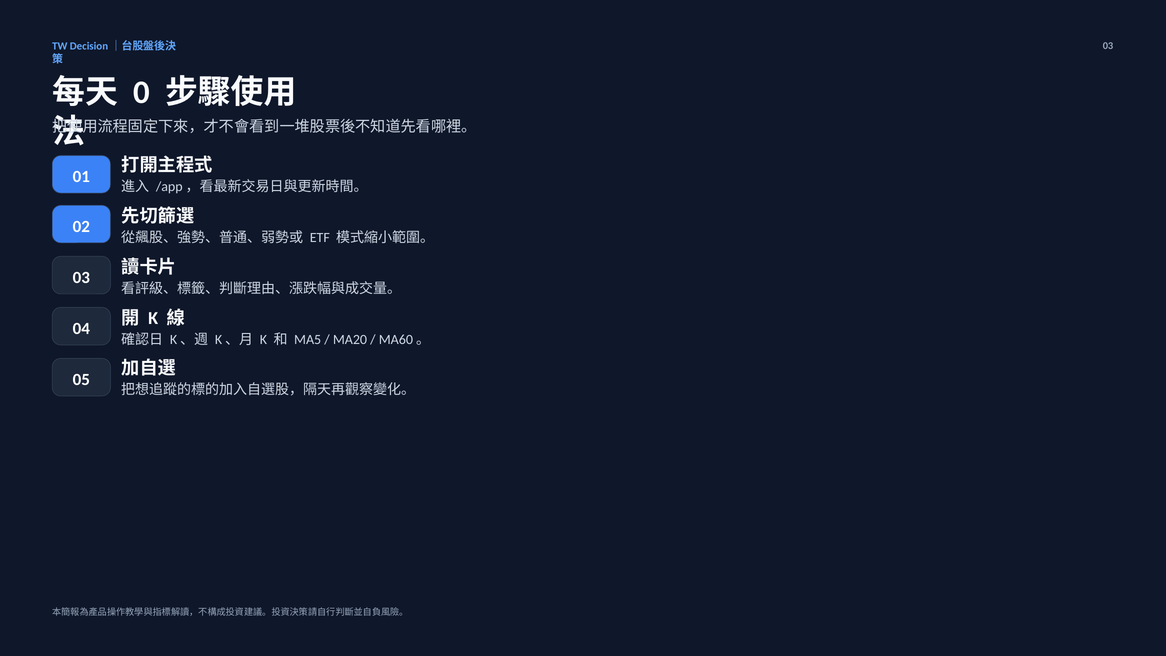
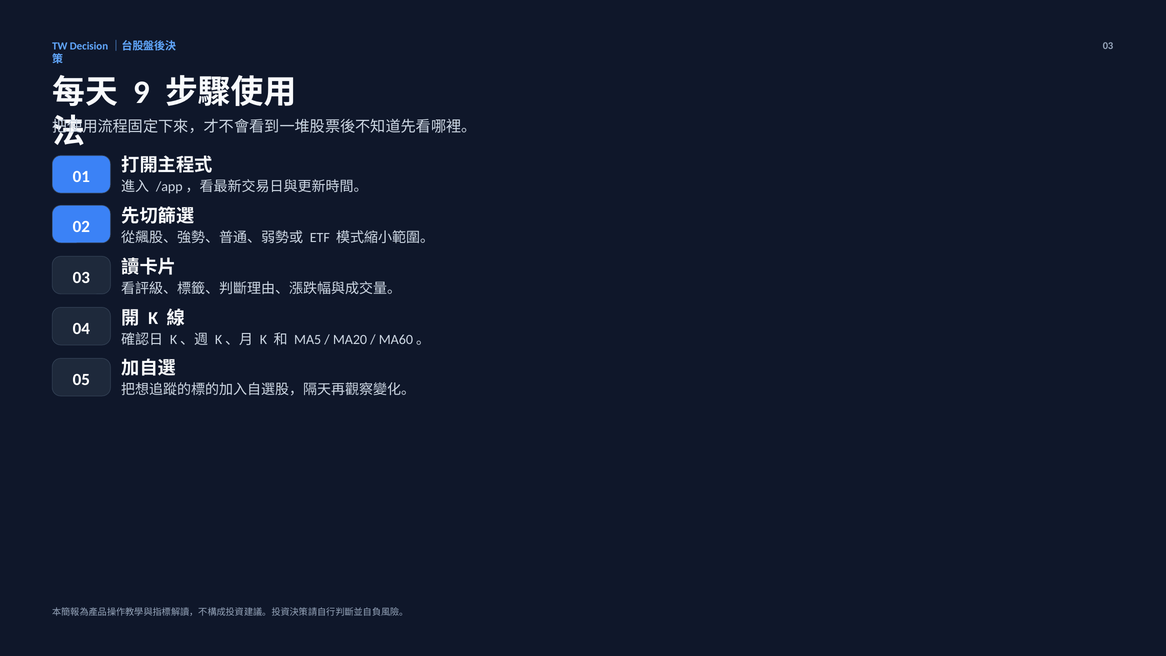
0: 0 -> 9
